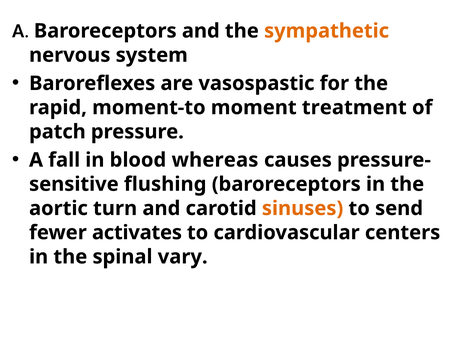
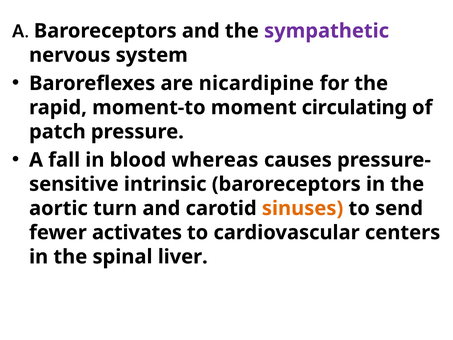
sympathetic colour: orange -> purple
vasospastic: vasospastic -> nicardipine
treatment: treatment -> circulating
flushing: flushing -> intrinsic
vary: vary -> liver
